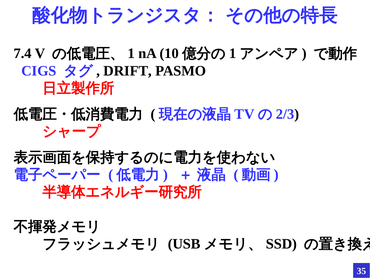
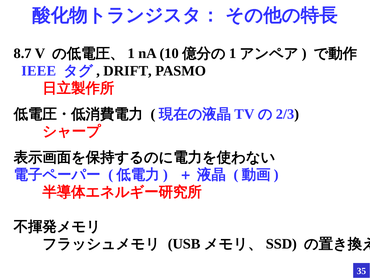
7.4: 7.4 -> 8.7
CIGS: CIGS -> IEEE
